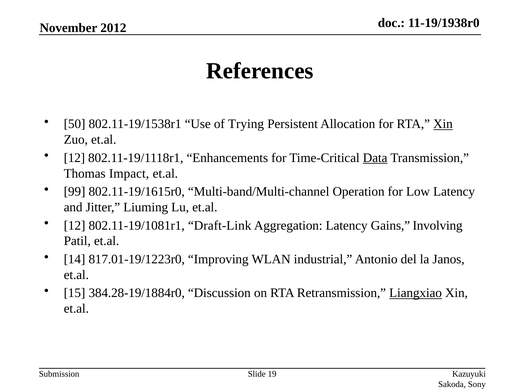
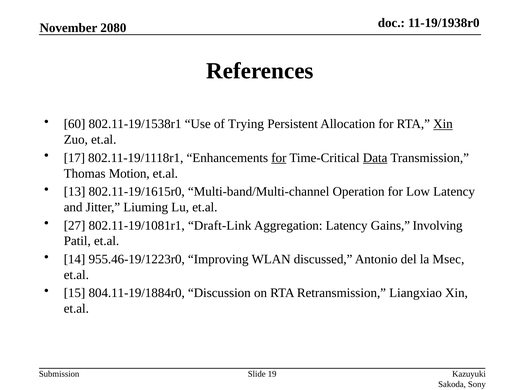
2012: 2012 -> 2080
50: 50 -> 60
12 at (74, 158): 12 -> 17
for at (279, 158) underline: none -> present
Impact: Impact -> Motion
99: 99 -> 13
12 at (75, 225): 12 -> 27
817.01-19/1223r0: 817.01-19/1223r0 -> 955.46-19/1223r0
industrial: industrial -> discussed
Janos: Janos -> Msec
384.28-19/1884r0: 384.28-19/1884r0 -> 804.11-19/1884r0
Liangxiao underline: present -> none
